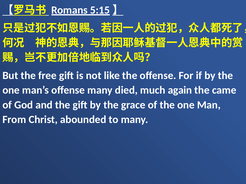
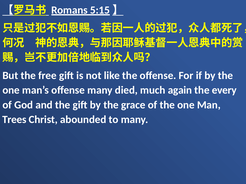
came: came -> every
From: From -> Trees
